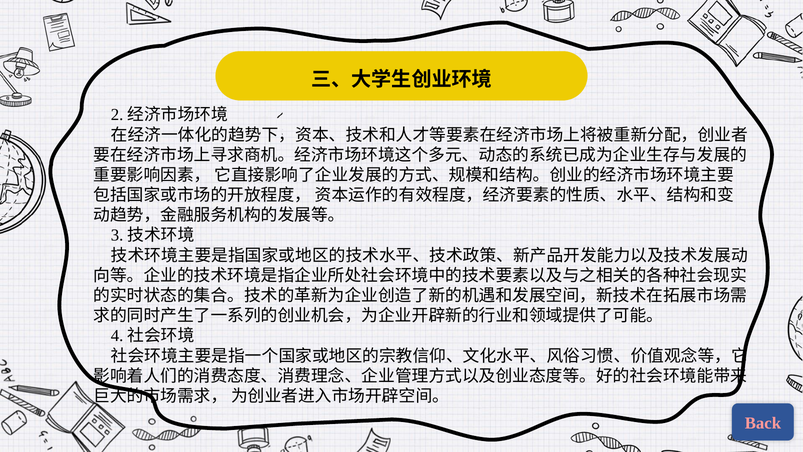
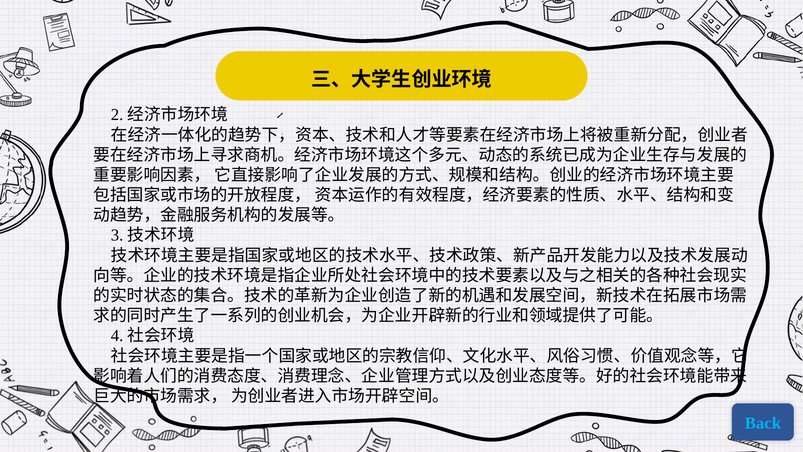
Back colour: pink -> light blue
